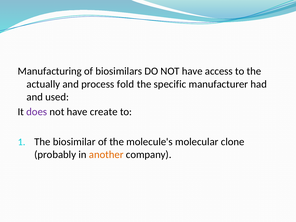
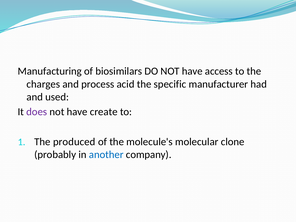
actually: actually -> charges
fold: fold -> acid
biosimilar: biosimilar -> produced
another colour: orange -> blue
